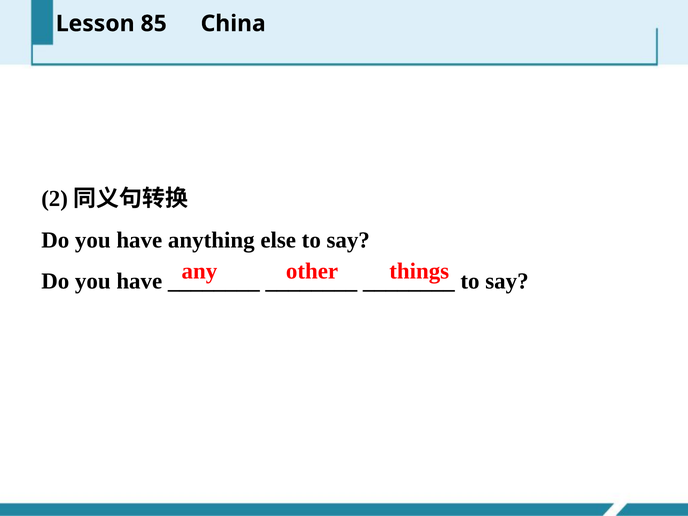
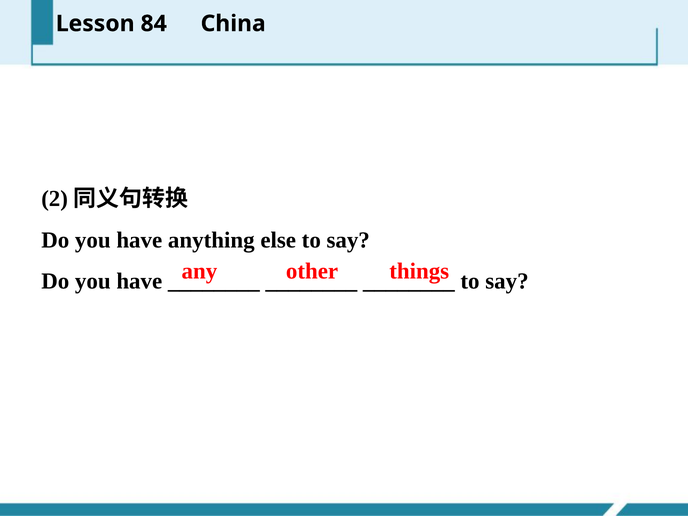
85: 85 -> 84
